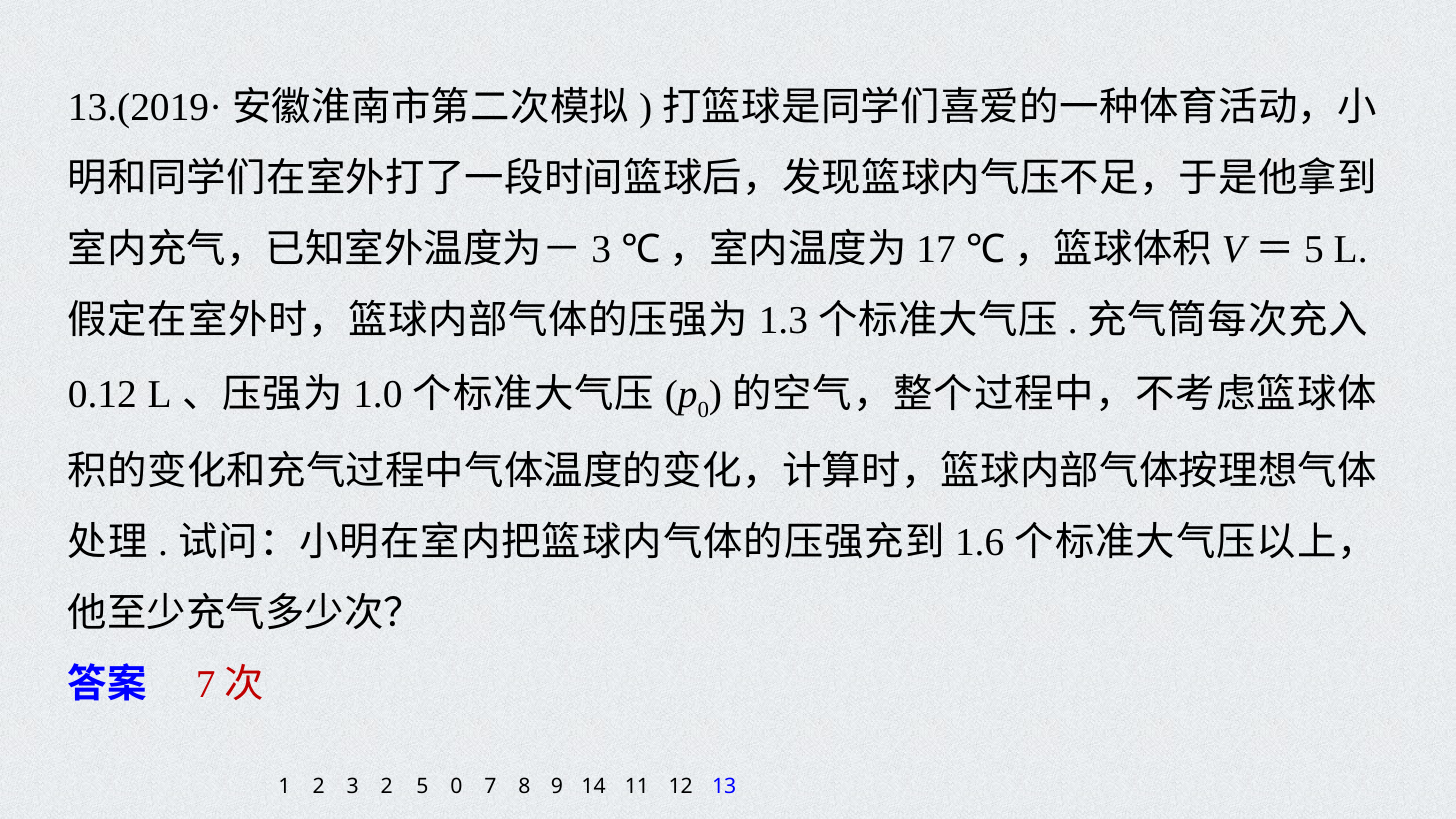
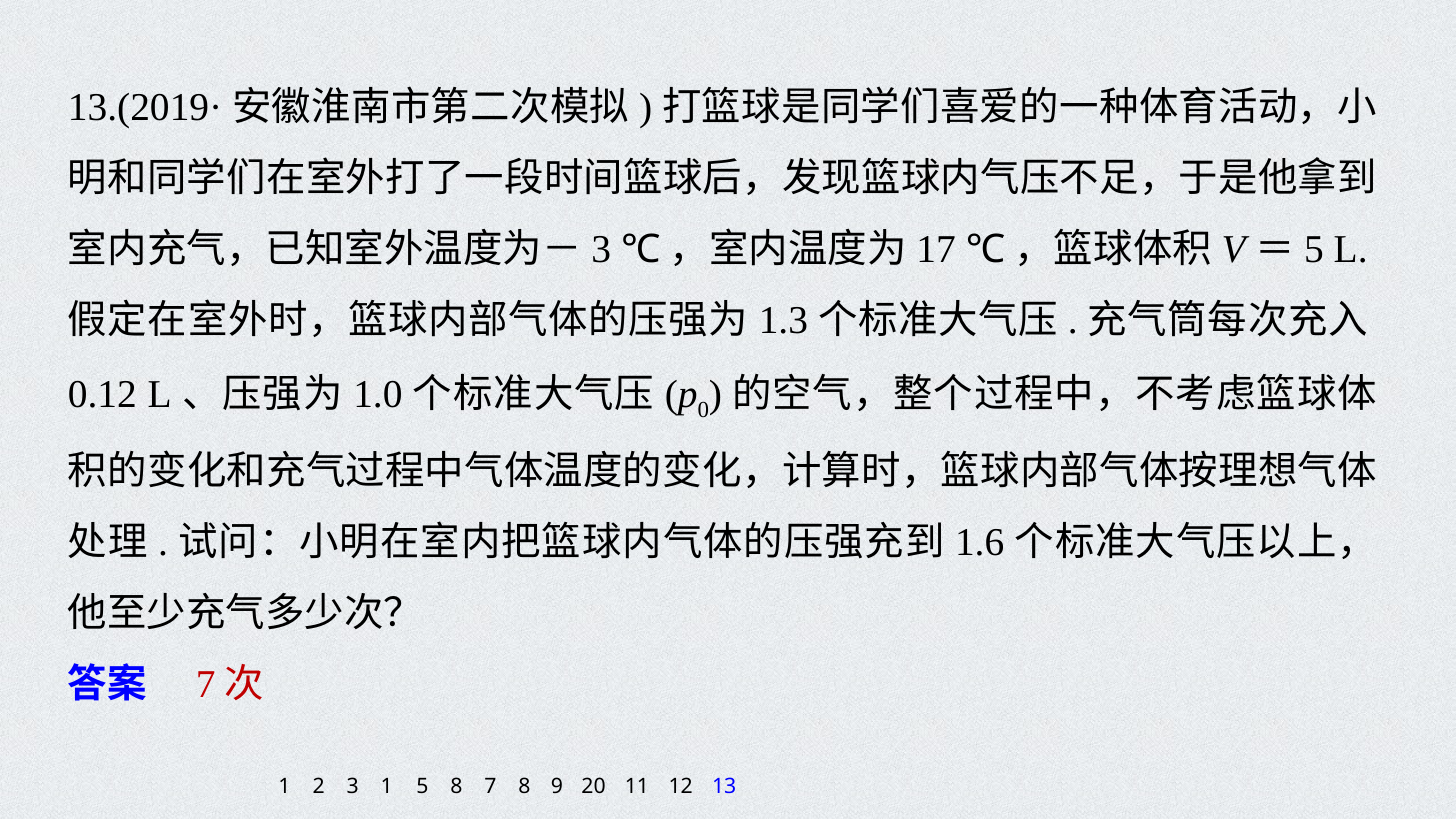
3 2: 2 -> 1
5 0: 0 -> 8
14: 14 -> 20
